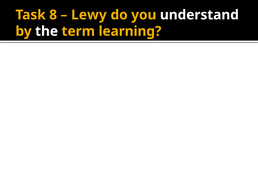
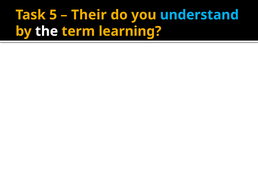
8: 8 -> 5
Lewy: Lewy -> Their
understand colour: white -> light blue
